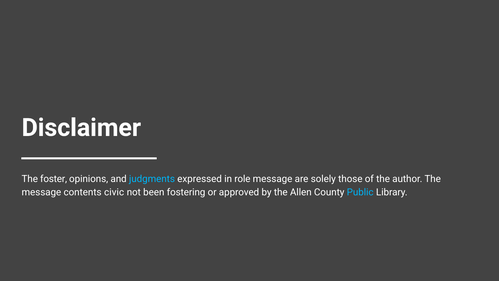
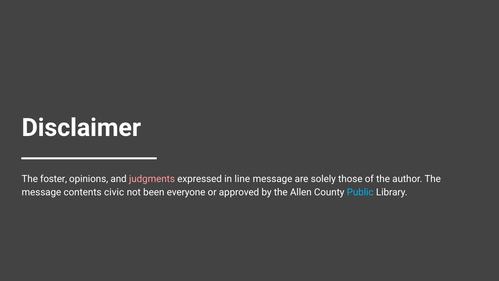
judgments colour: light blue -> pink
role: role -> line
fostering: fostering -> everyone
